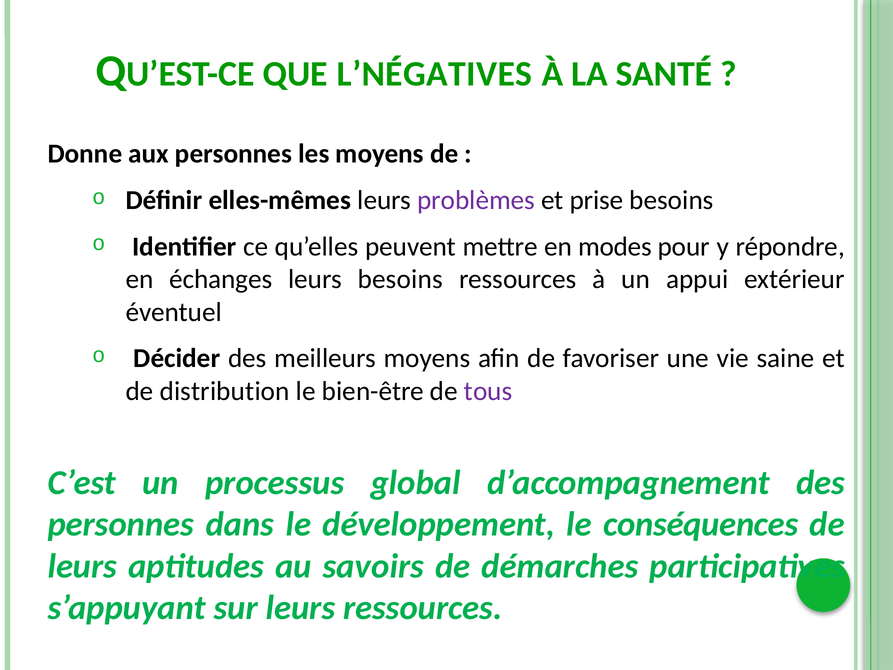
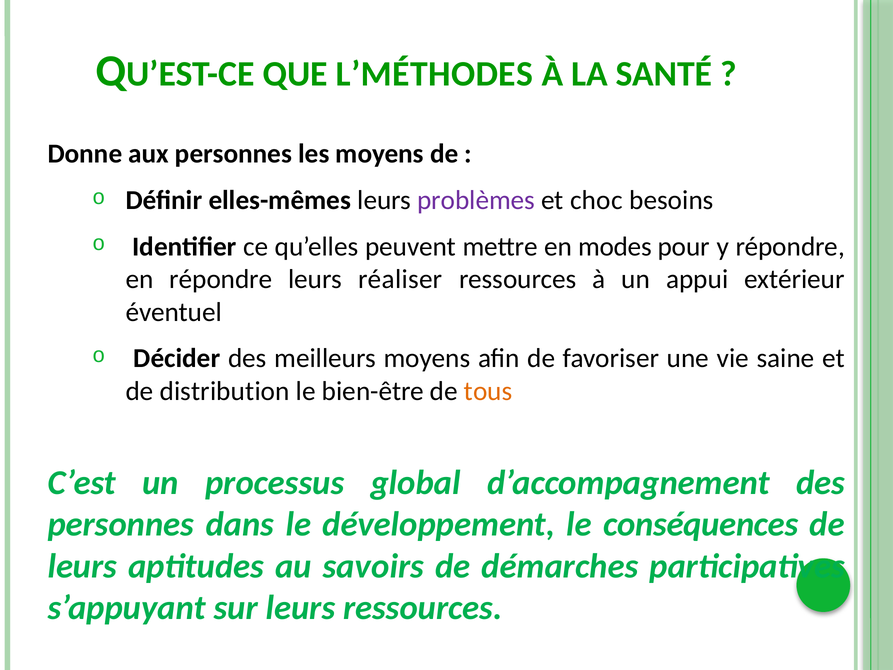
L’NÉGATIVES: L’NÉGATIVES -> L’MÉTHODES
prise: prise -> choc
en échanges: échanges -> répondre
leurs besoins: besoins -> réaliser
tous colour: purple -> orange
